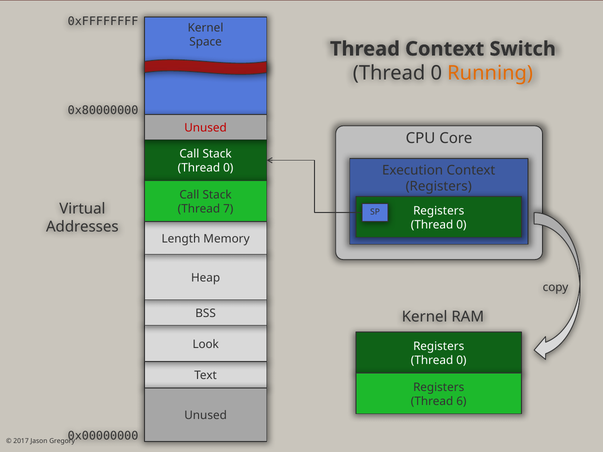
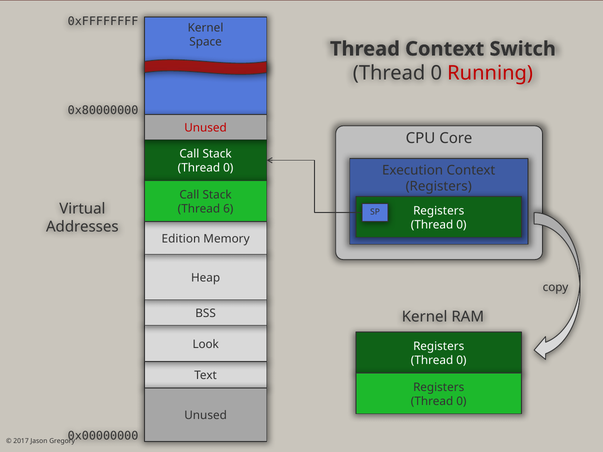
Running colour: orange -> red
7: 7 -> 6
Length: Length -> Edition
6 at (461, 401): 6 -> 0
